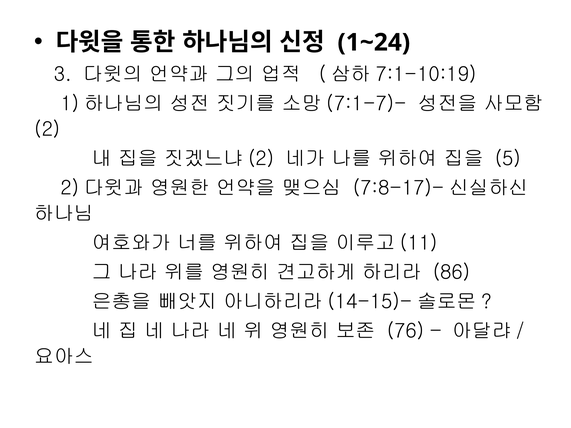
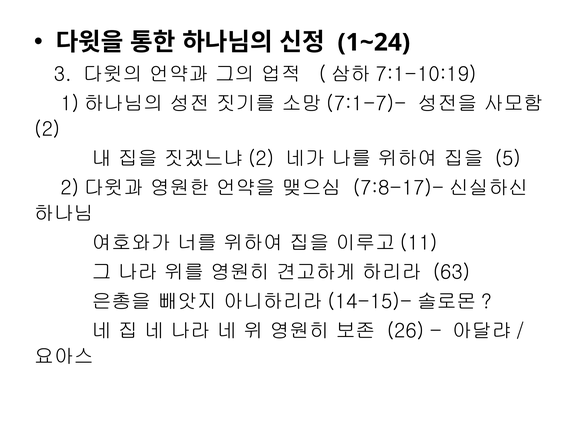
86: 86 -> 63
76: 76 -> 26
